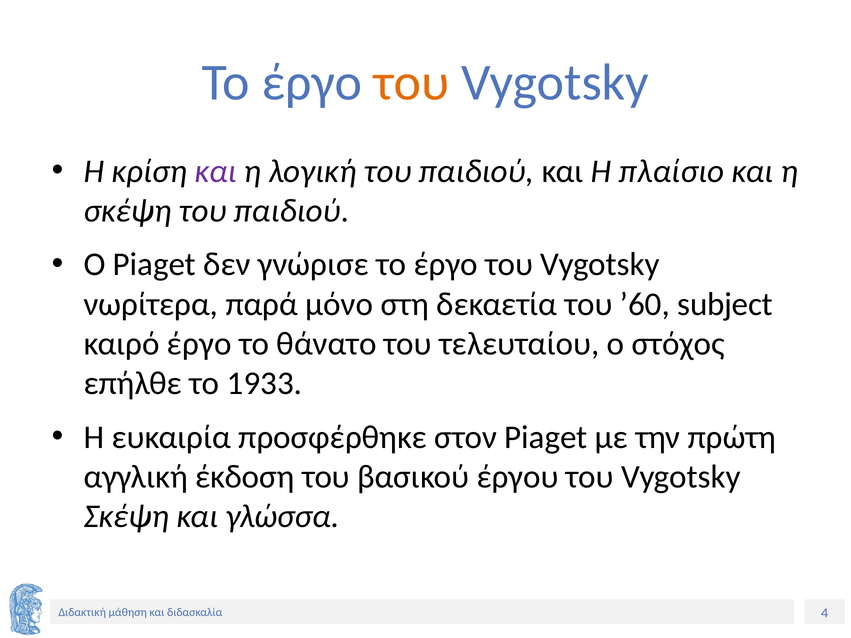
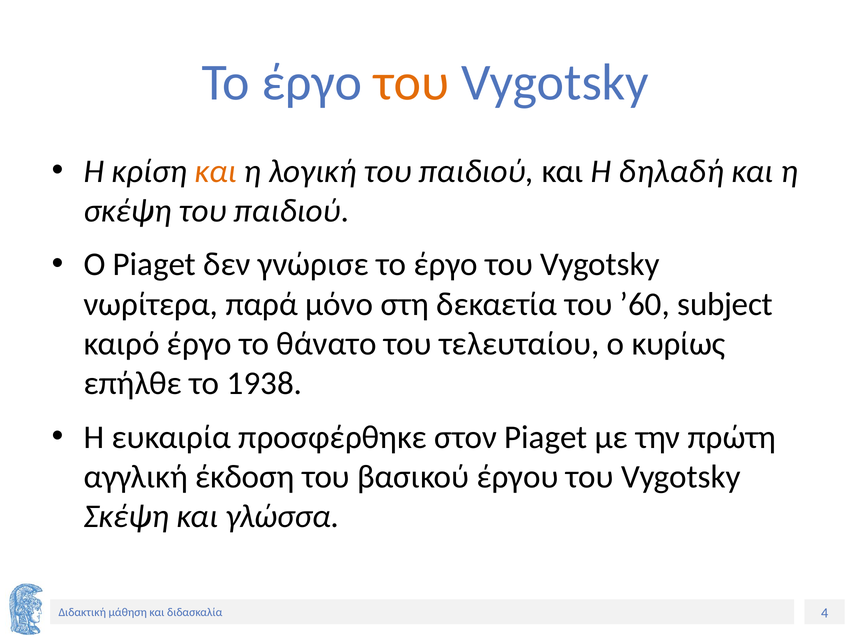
και at (216, 171) colour: purple -> orange
πλαίσιο: πλαίσιο -> δηλαδή
στόχος: στόχος -> κυρίως
1933: 1933 -> 1938
